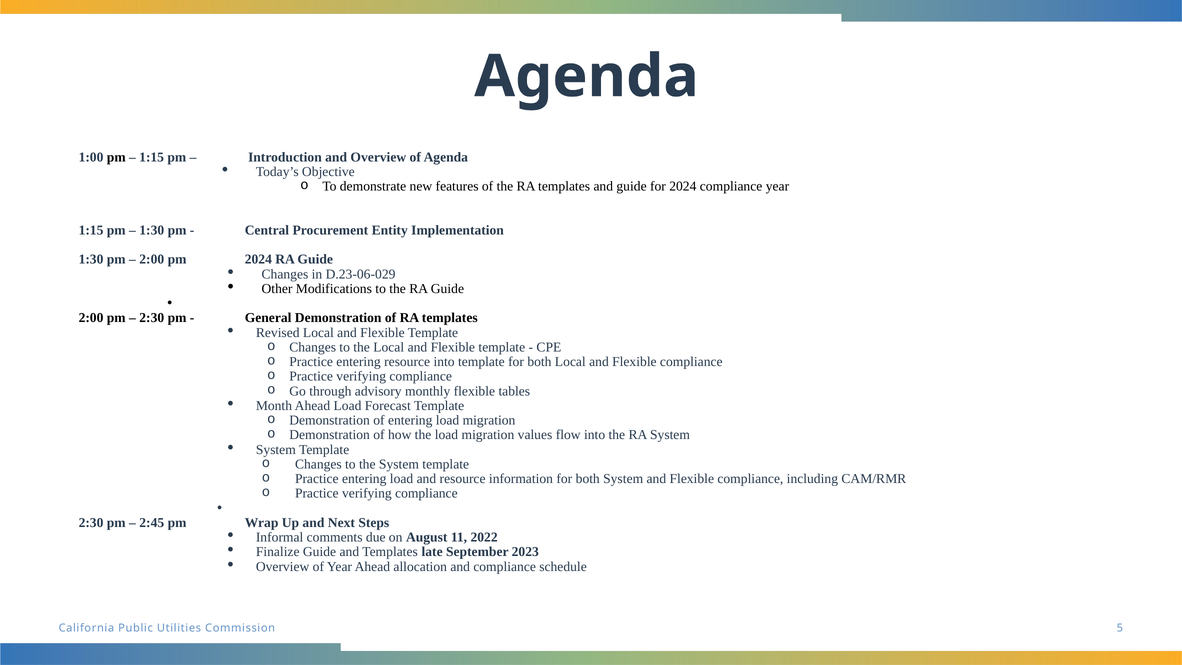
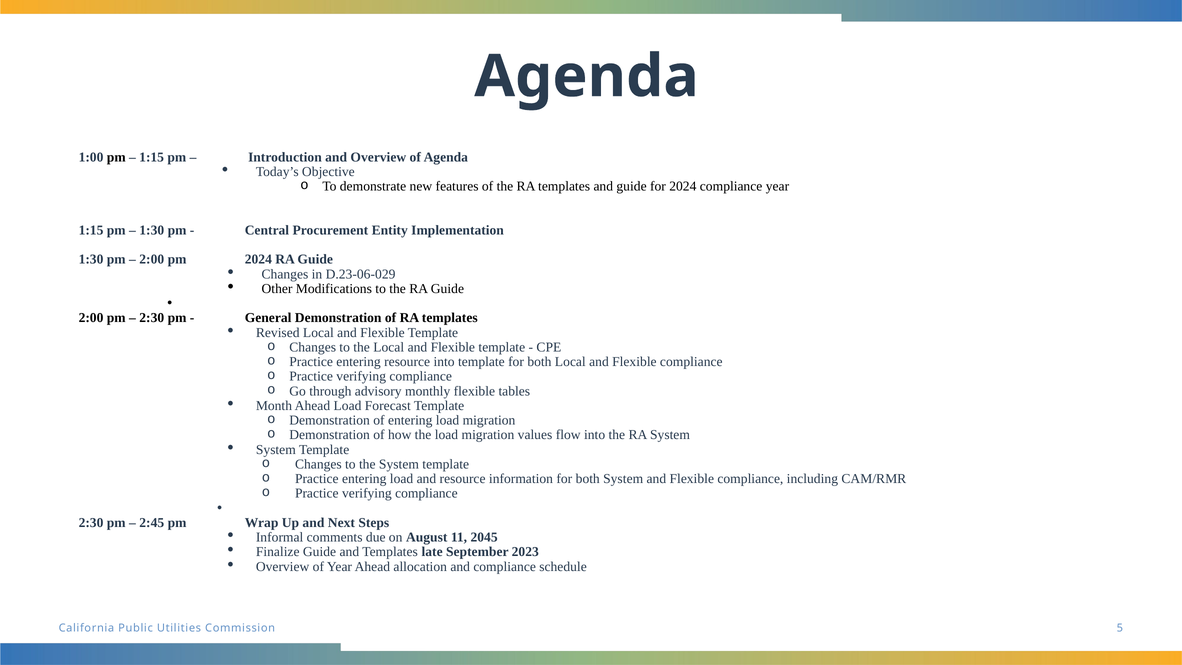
2022: 2022 -> 2045
